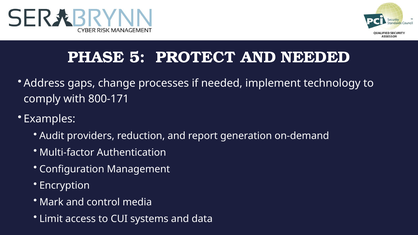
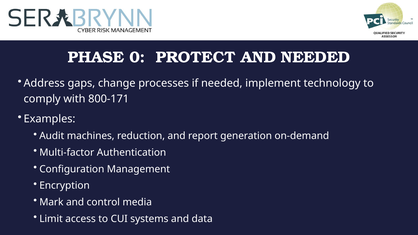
5: 5 -> 0
providers: providers -> machines
